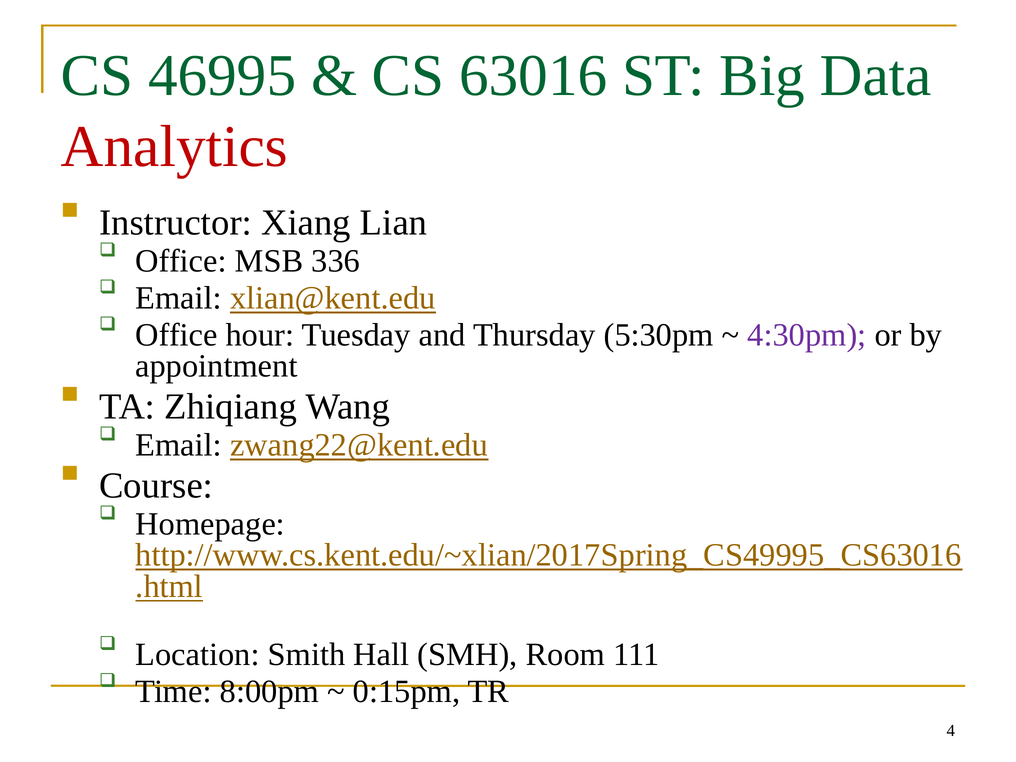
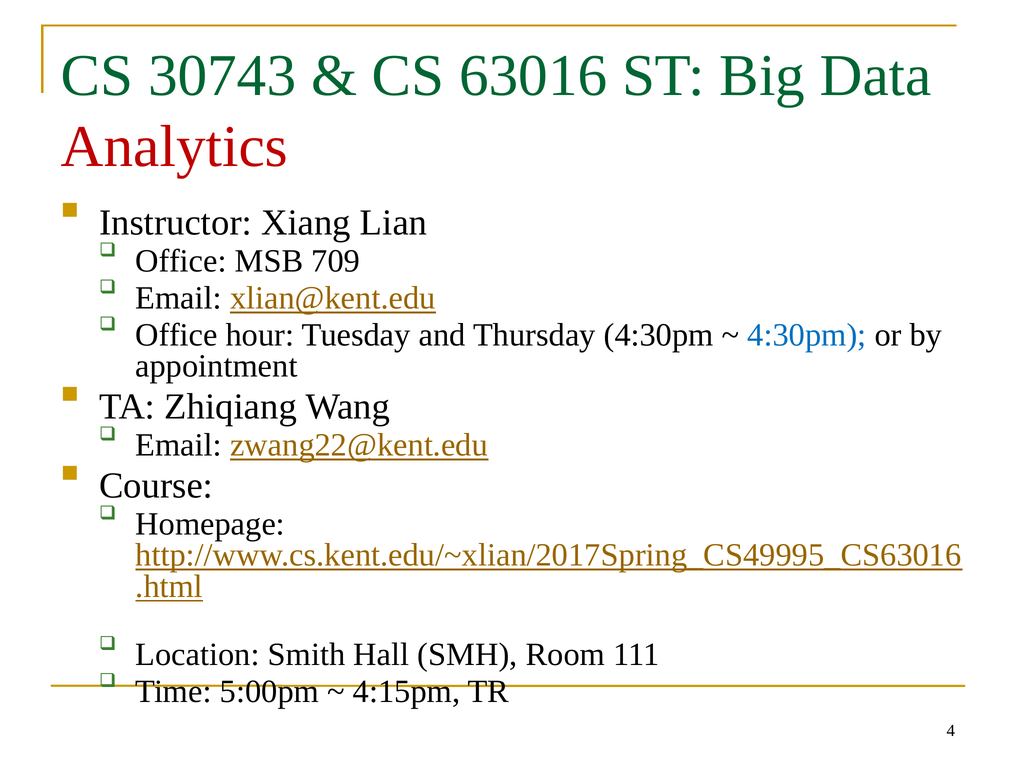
46995: 46995 -> 30743
336: 336 -> 709
Thursday 5:30pm: 5:30pm -> 4:30pm
4:30pm at (807, 335) colour: purple -> blue
8:00pm: 8:00pm -> 5:00pm
0:15pm: 0:15pm -> 4:15pm
